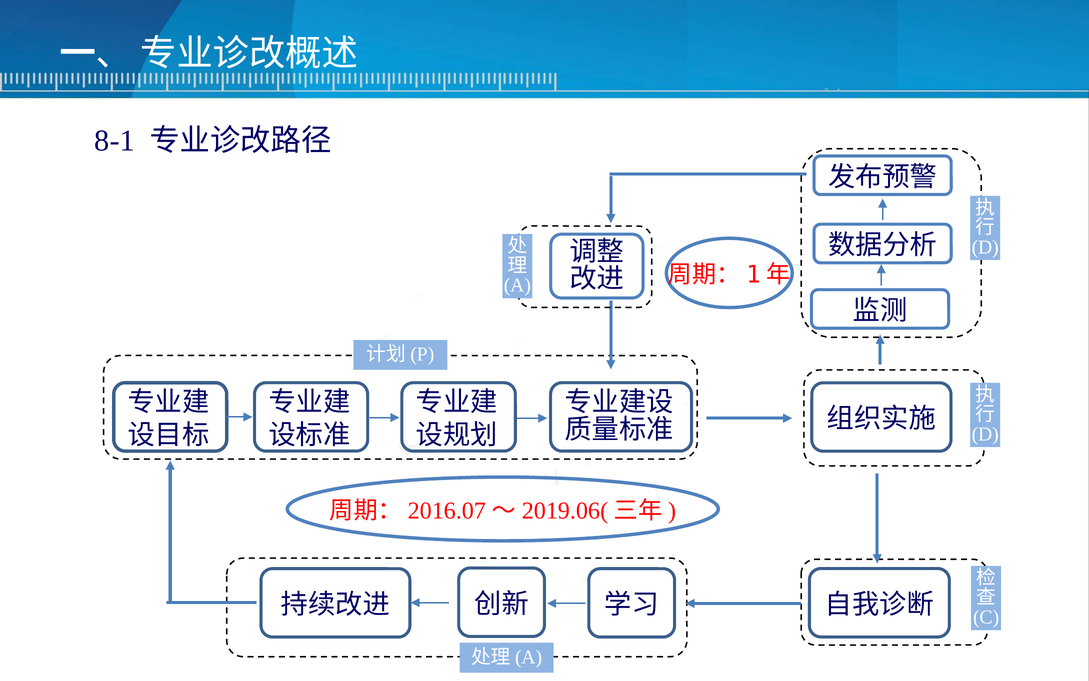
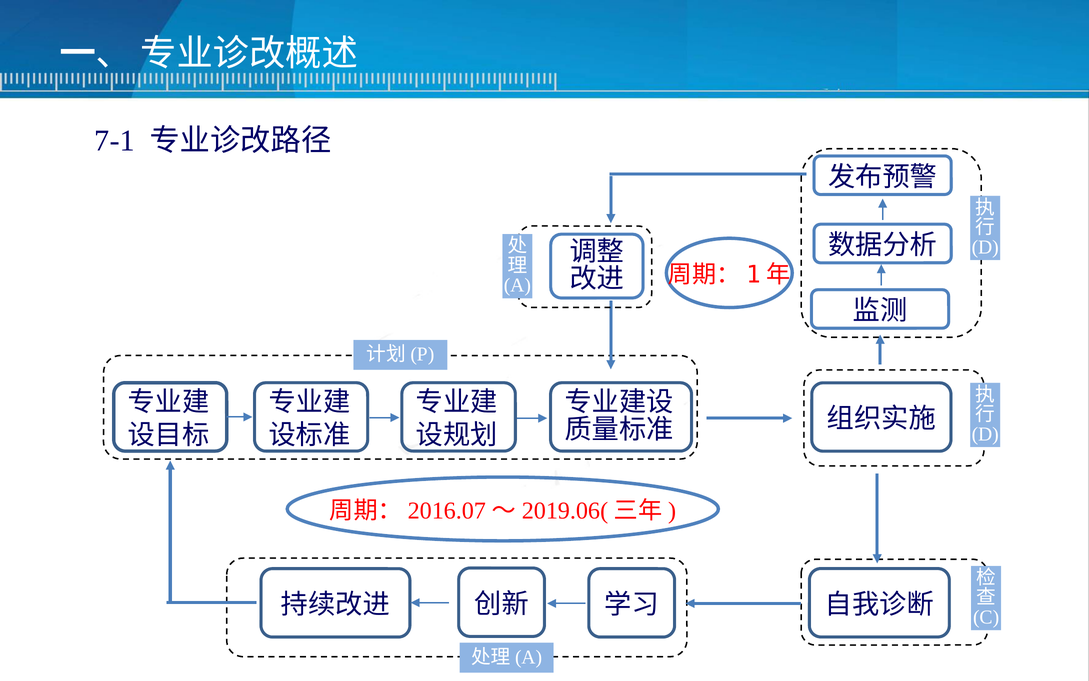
8-1: 8-1 -> 7-1
